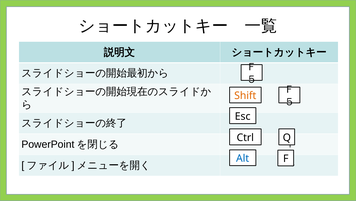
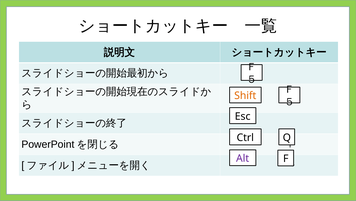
Alt colour: blue -> purple
